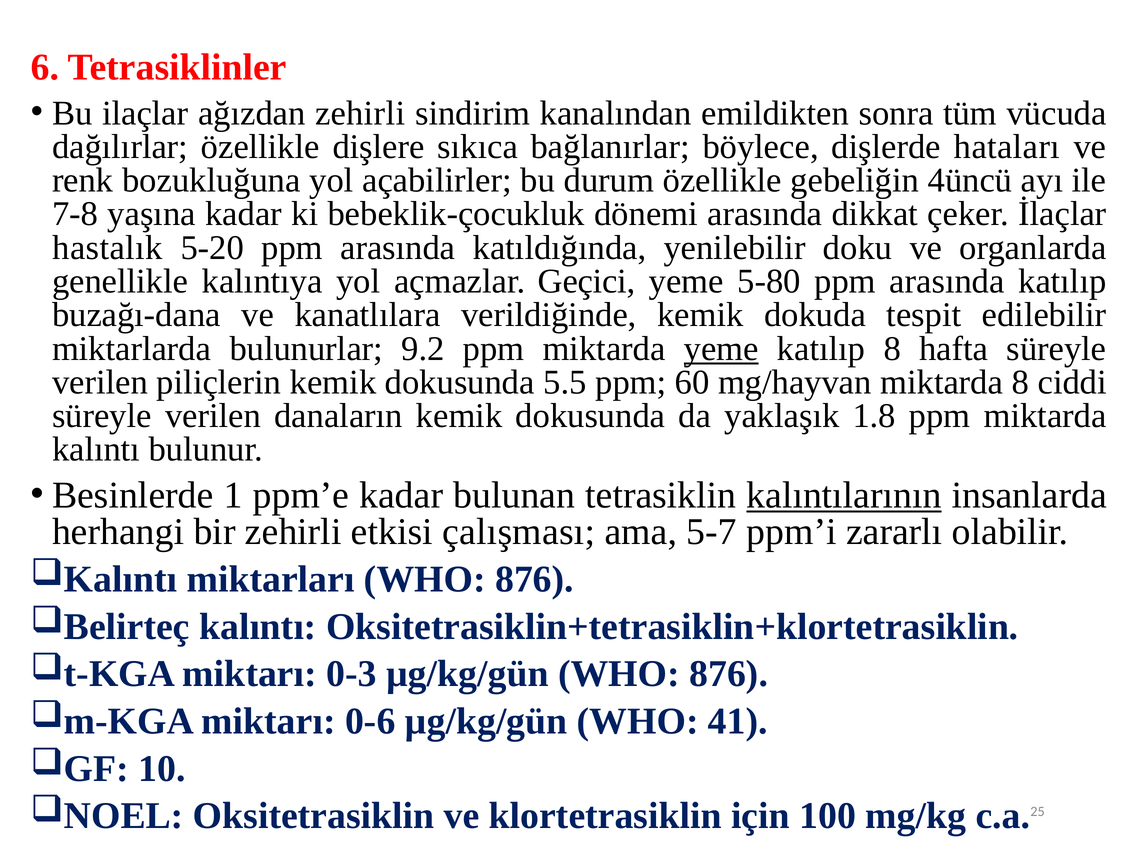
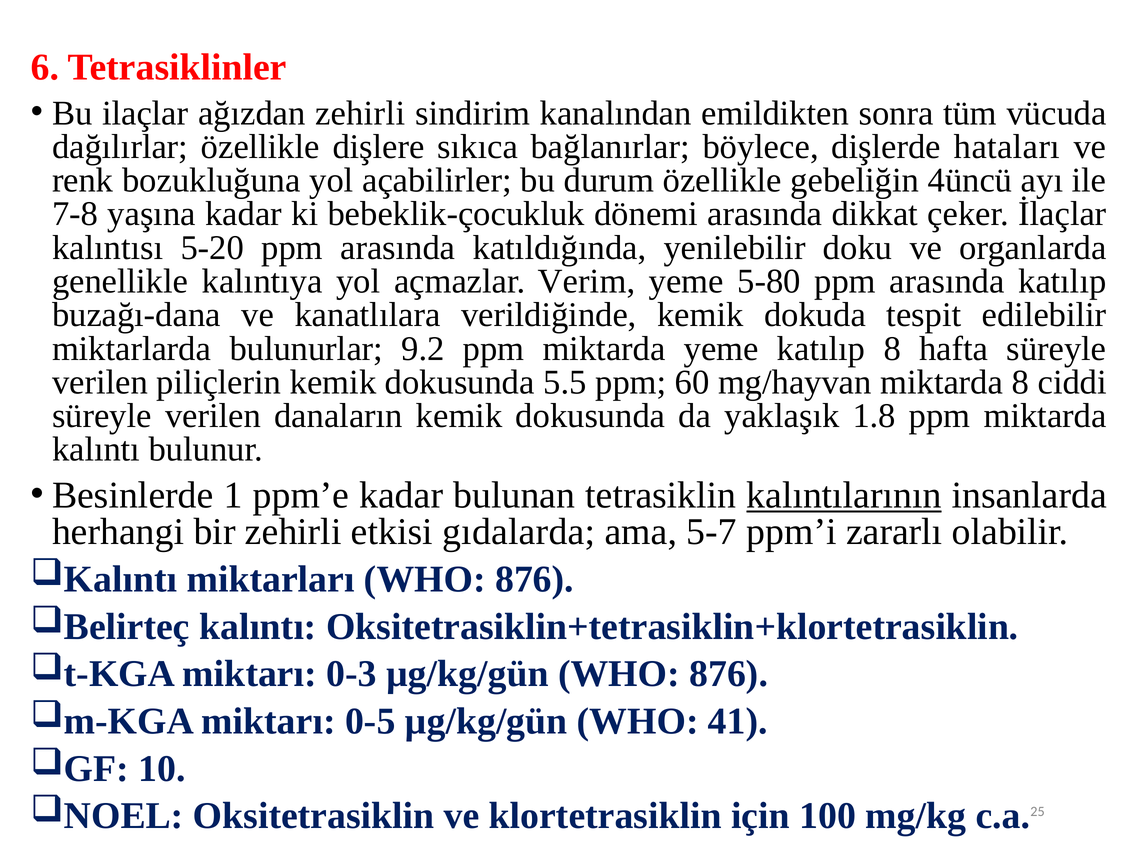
hastalık: hastalık -> kalıntısı
Geçici: Geçici -> Verim
yeme at (721, 349) underline: present -> none
çalışması: çalışması -> gıdalarda
0-6: 0-6 -> 0-5
